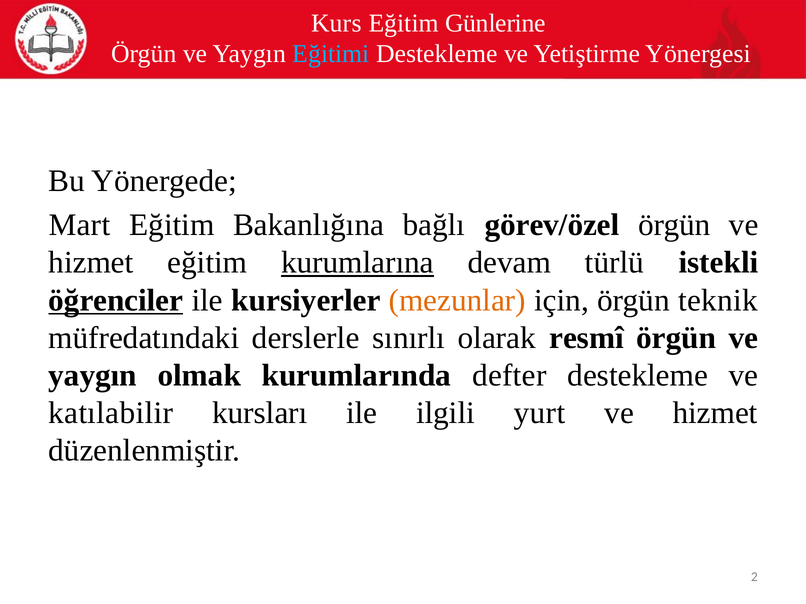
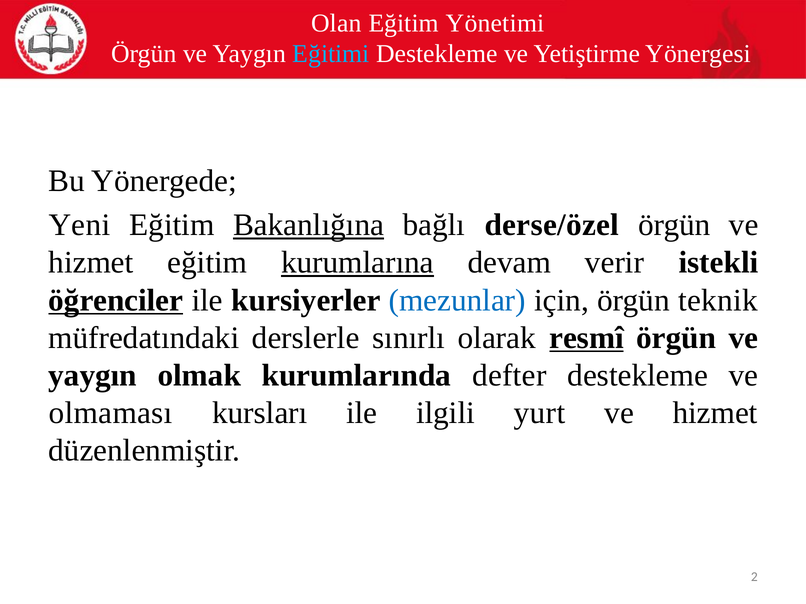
Kurs: Kurs -> Olan
Günlerine: Günlerine -> Yönetimi
Mart: Mart -> Yeni
Bakanlığına underline: none -> present
görev/özel: görev/özel -> derse/özel
türlü: türlü -> verir
mezunlar colour: orange -> blue
resmî underline: none -> present
katılabilir: katılabilir -> olmaması
